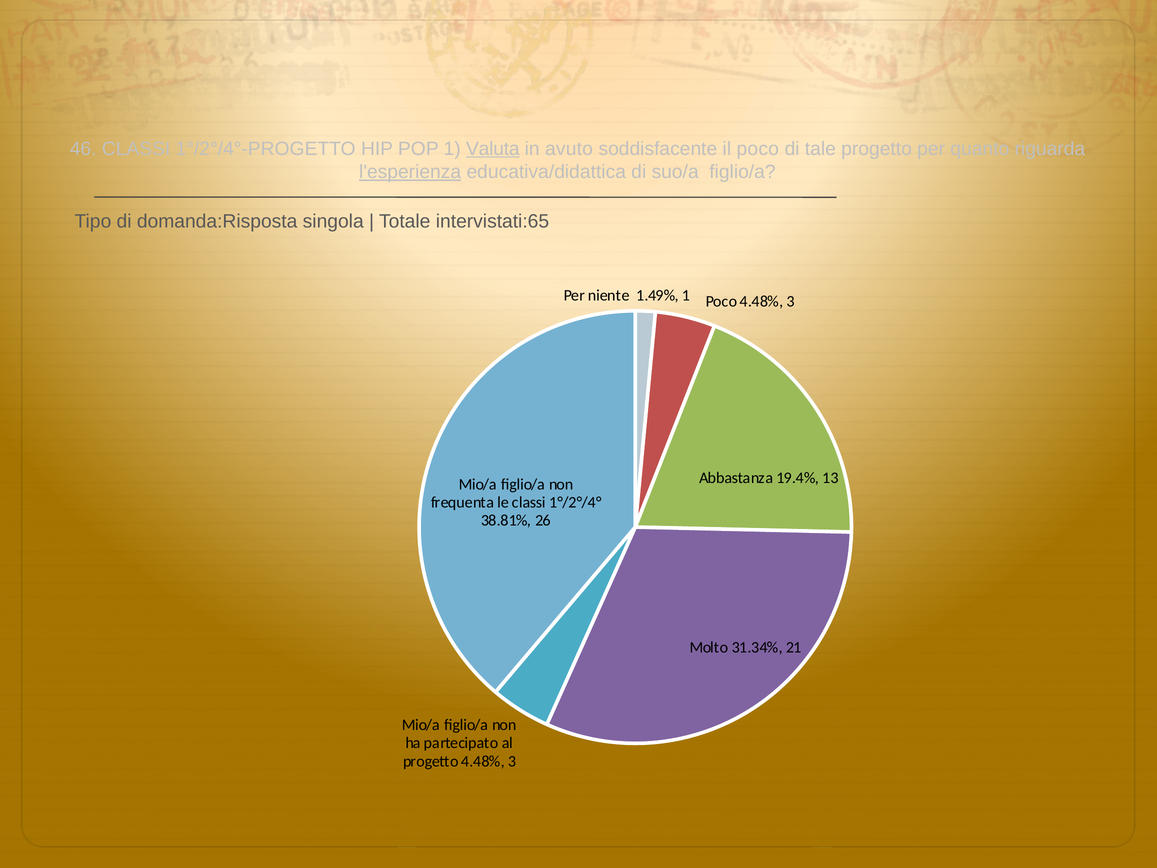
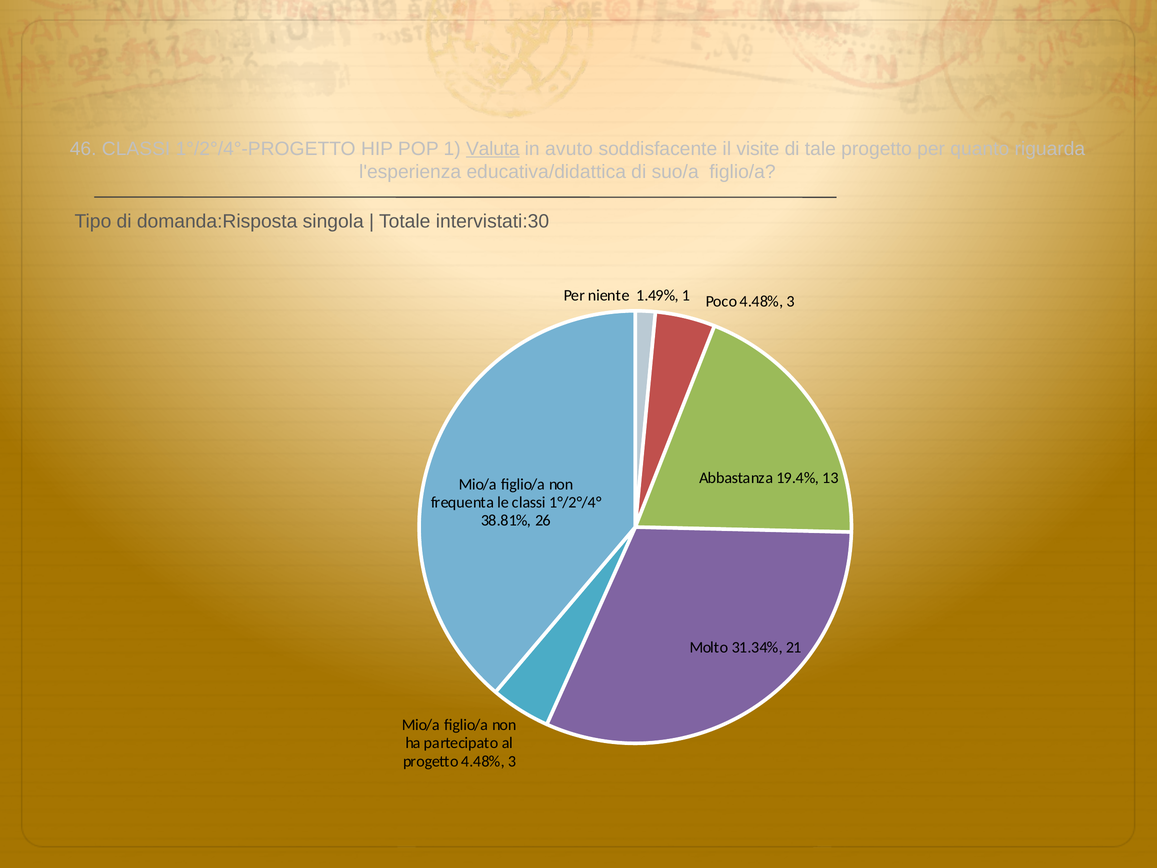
il poco: poco -> visite
l'esperienza underline: present -> none
intervistati:65: intervistati:65 -> intervistati:30
